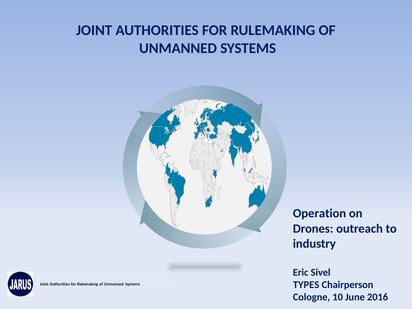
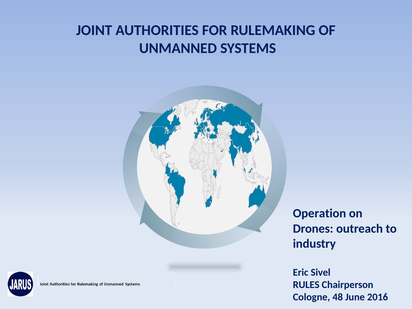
TYPES: TYPES -> RULES
10: 10 -> 48
